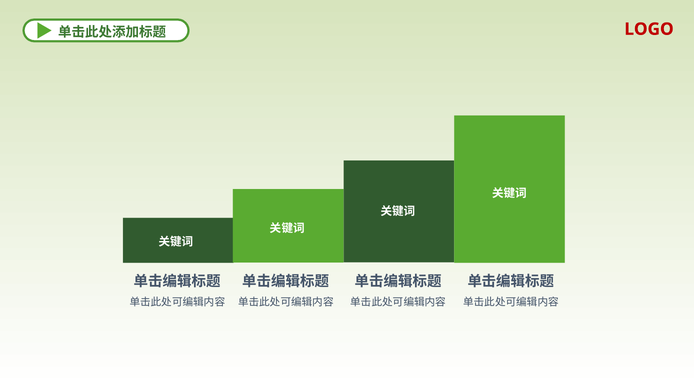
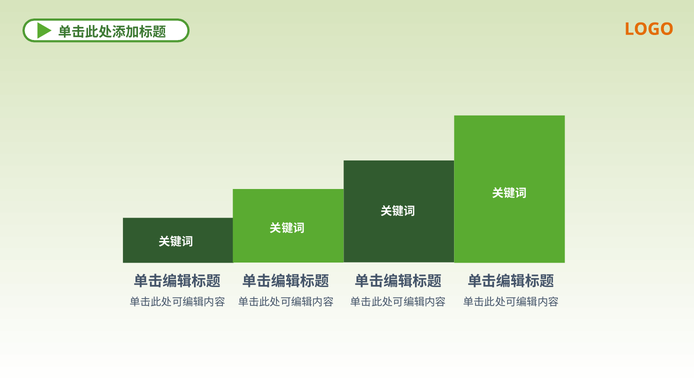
LOGO colour: red -> orange
